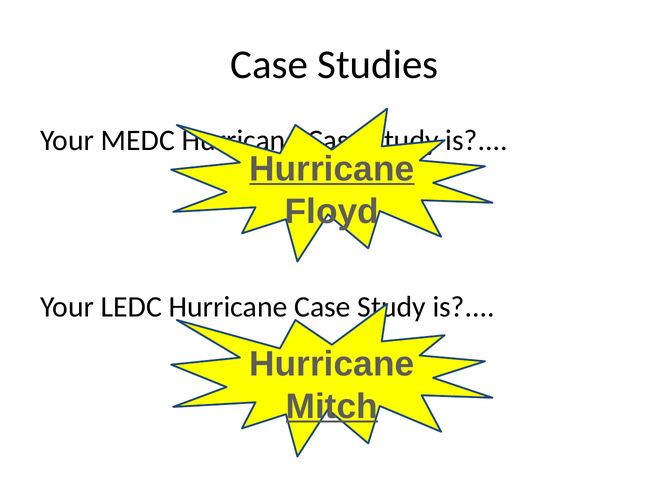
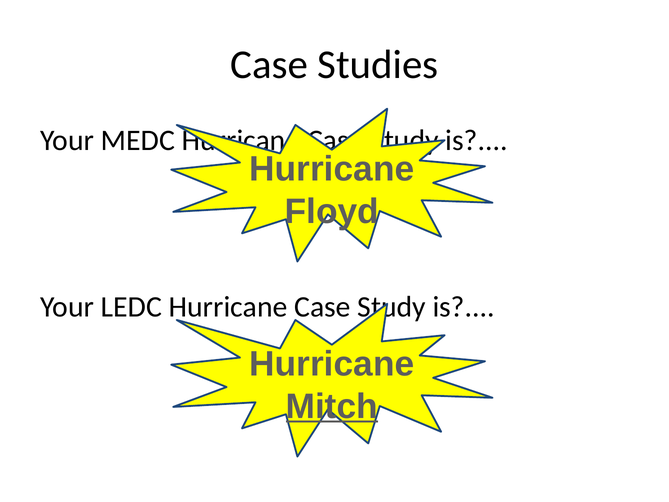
Hurricane at (332, 169) underline: present -> none
